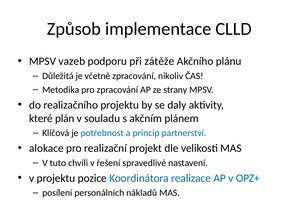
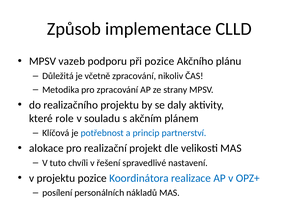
při zátěže: zátěže -> pozice
plán: plán -> role
